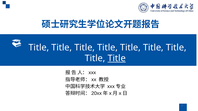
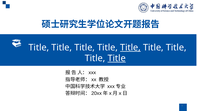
Title at (130, 48) underline: none -> present
